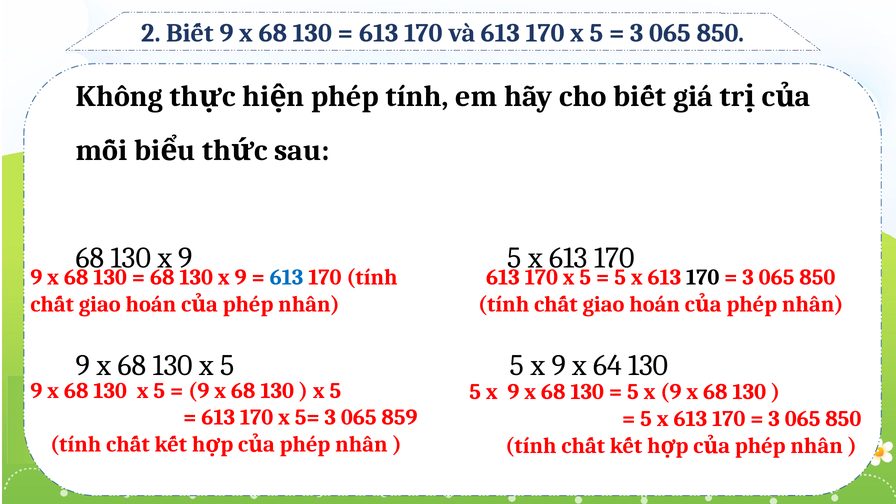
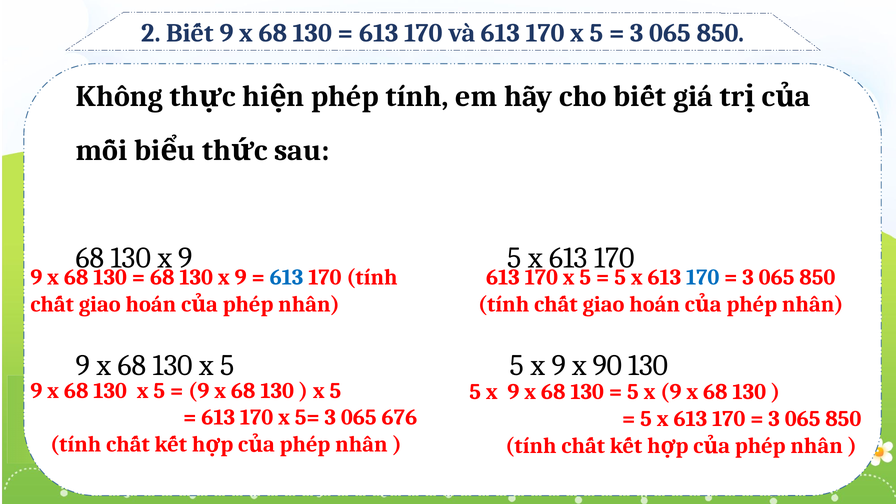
170 at (703, 277) colour: black -> blue
64: 64 -> 90
859: 859 -> 676
